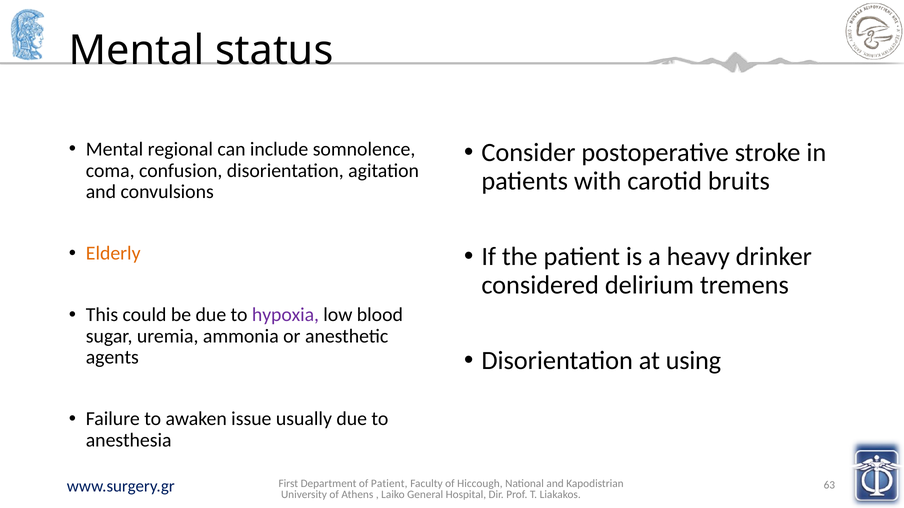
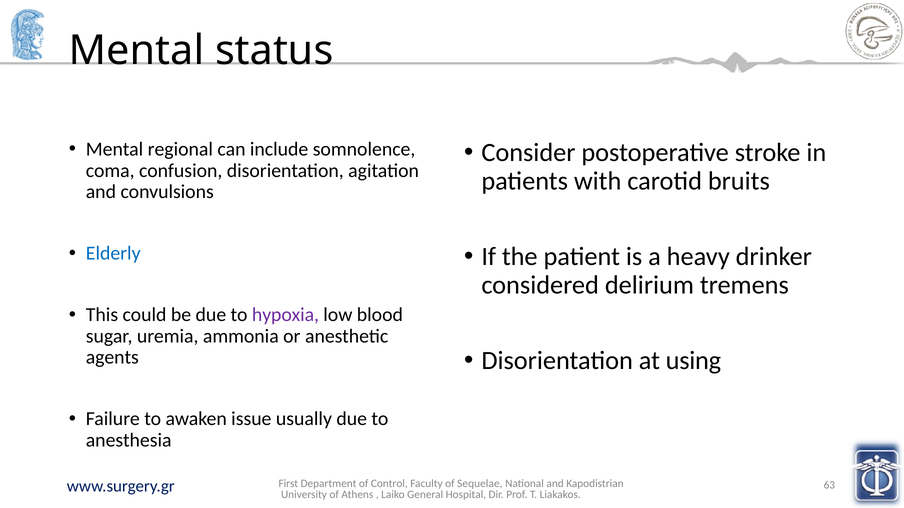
Elderly colour: orange -> blue
of Patient: Patient -> Control
Hiccough: Hiccough -> Sequelae
